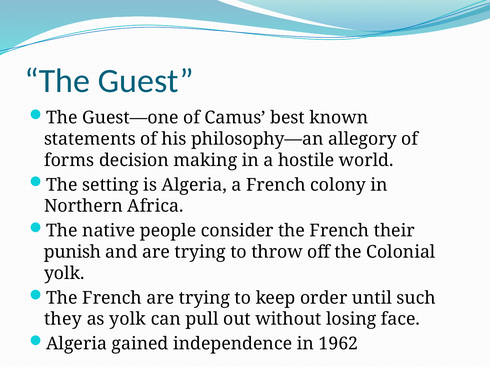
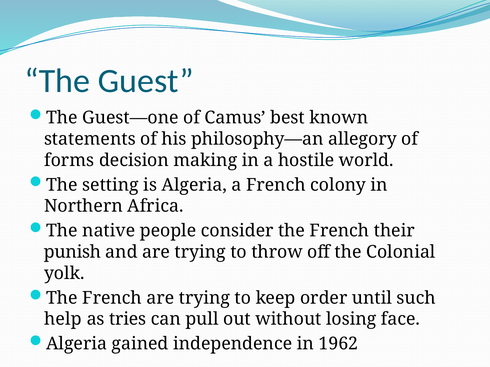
they: they -> help
as yolk: yolk -> tries
